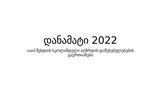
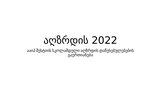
დანამატი: დანამატი -> აღზრდის
